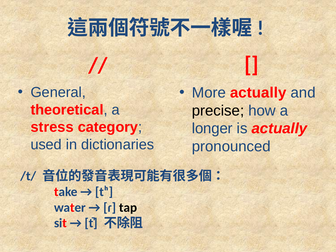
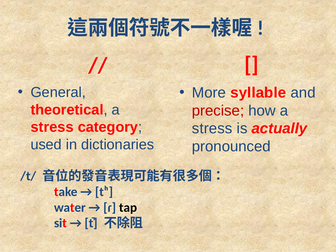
More actually: actually -> syllable
precise colour: black -> red
longer at (212, 129): longer -> stress
